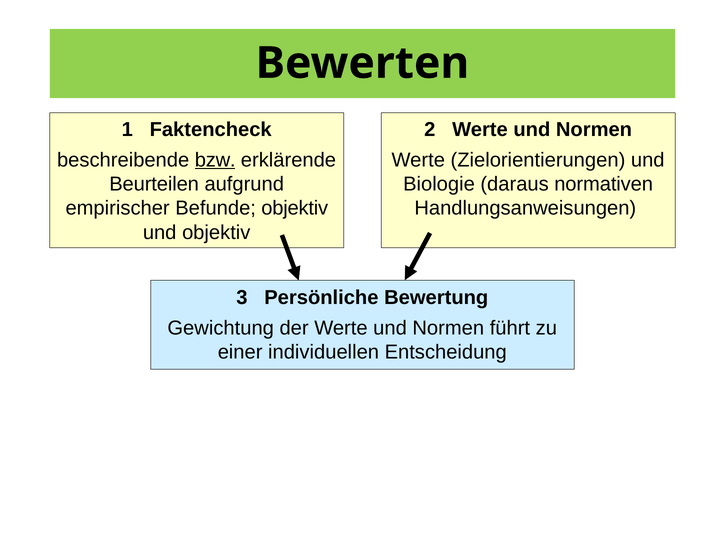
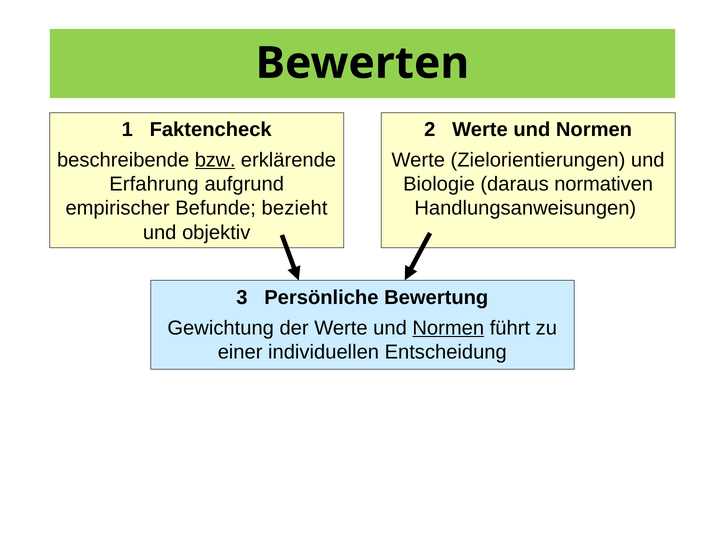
Beurteilen: Beurteilen -> Erfahrung
Befunde objektiv: objektiv -> bezieht
Normen at (448, 328) underline: none -> present
